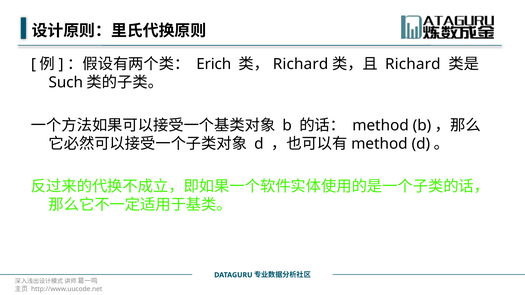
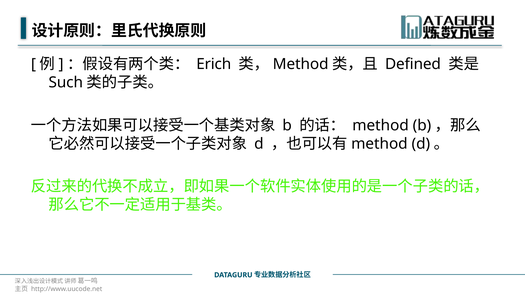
Richard at (301, 64): Richard -> Method
Richard at (413, 64): Richard -> Defined
